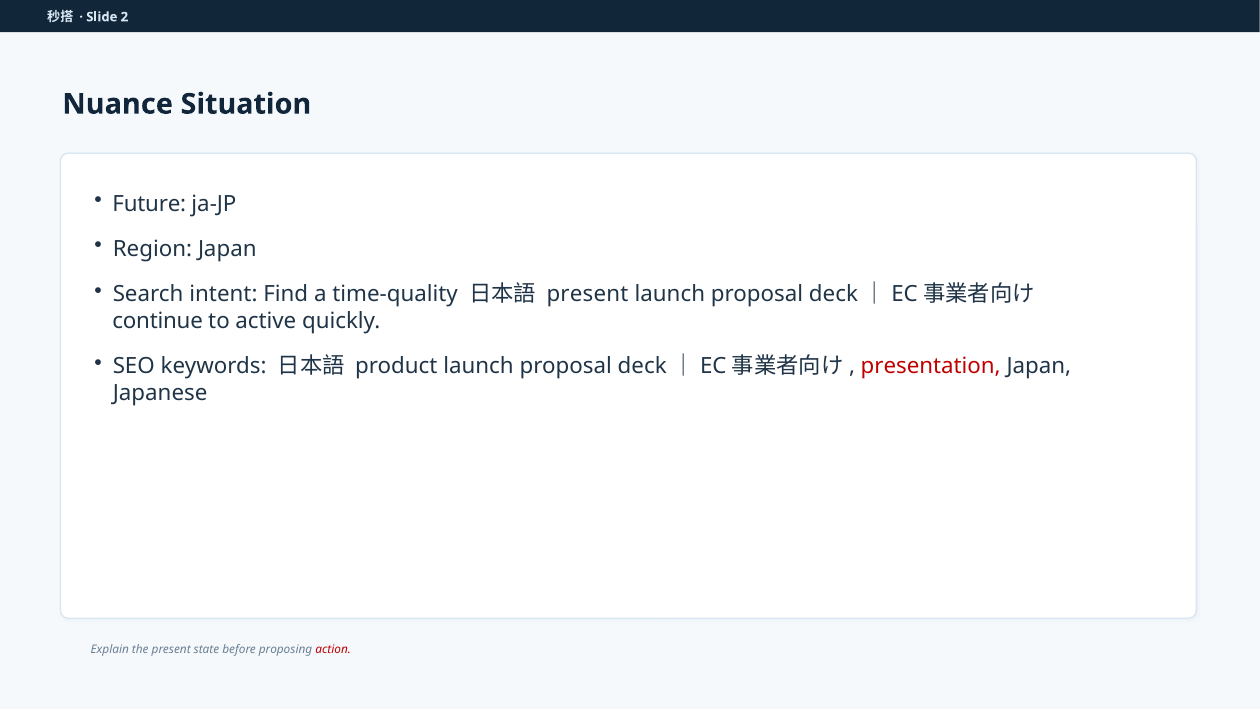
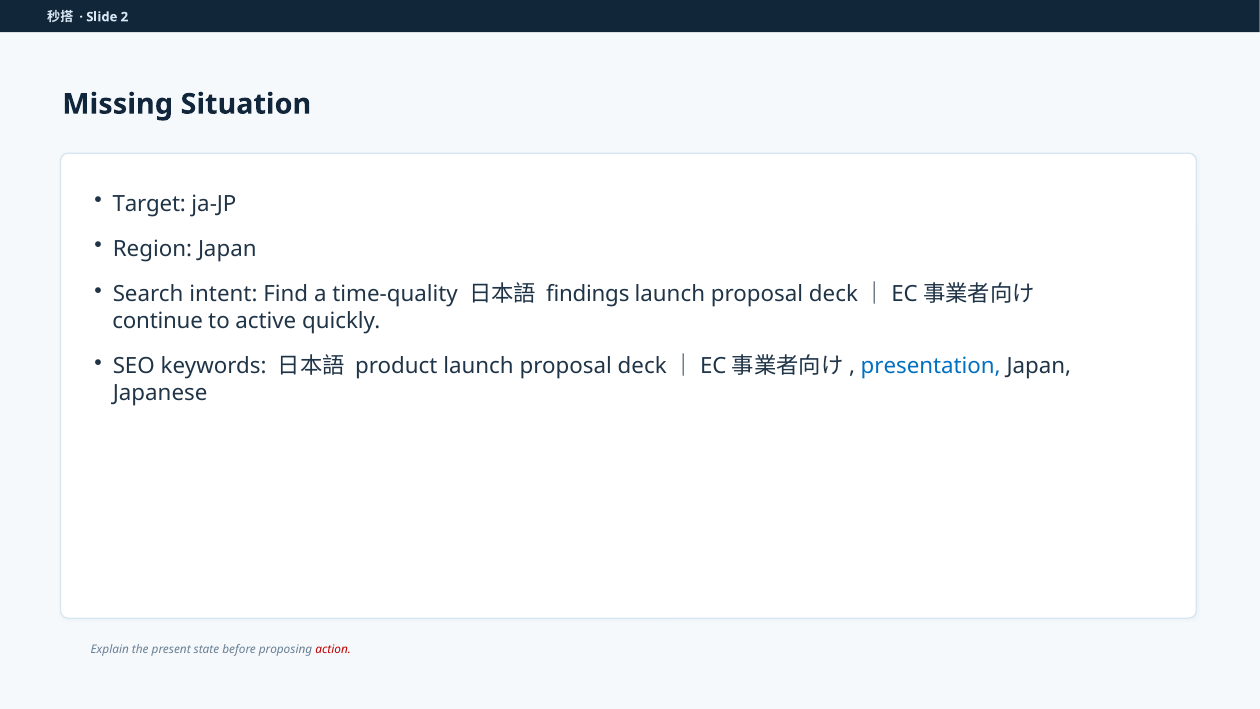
Nuance: Nuance -> Missing
Future: Future -> Target
present at (588, 294): present -> findings
presentation colour: red -> blue
